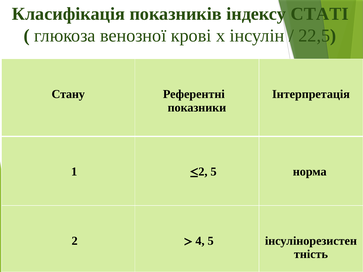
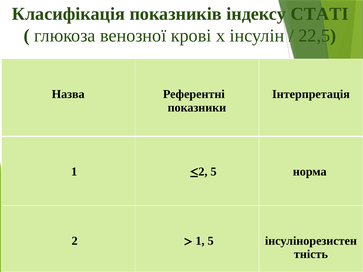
Стану: Стану -> Назва
4 at (200, 241): 4 -> 1
